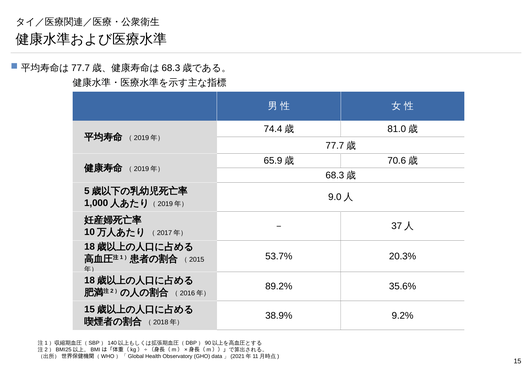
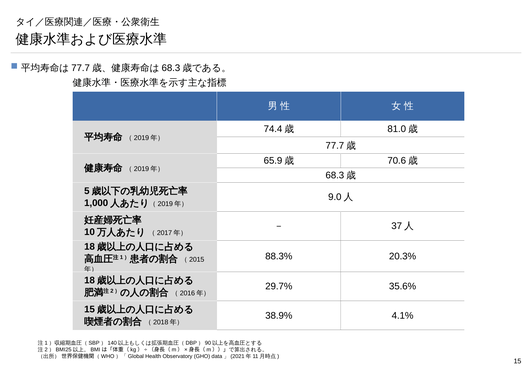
53.7%: 53.7% -> 88.3%
89.2%: 89.2% -> 29.7%
9.2%: 9.2% -> 4.1%
